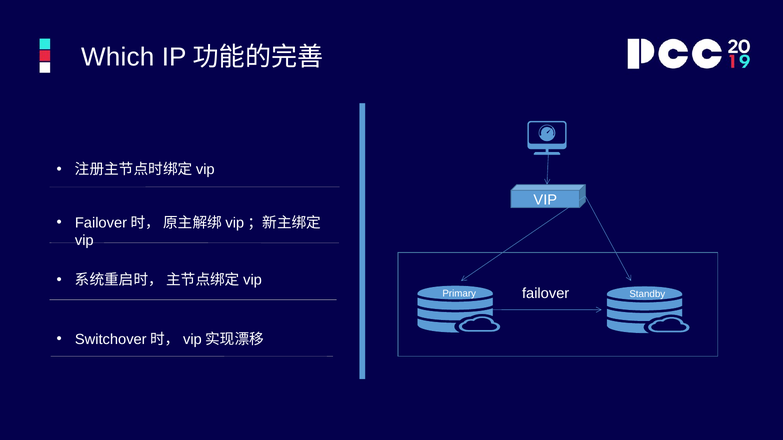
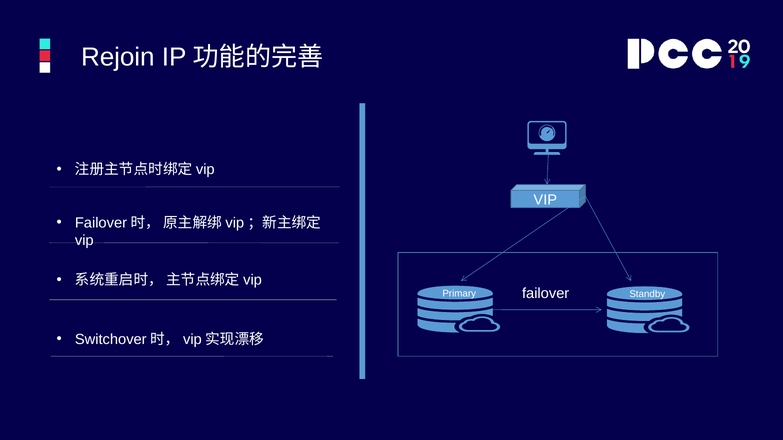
Which: Which -> Rejoin
